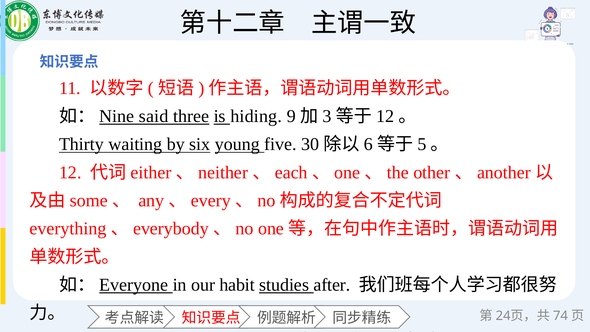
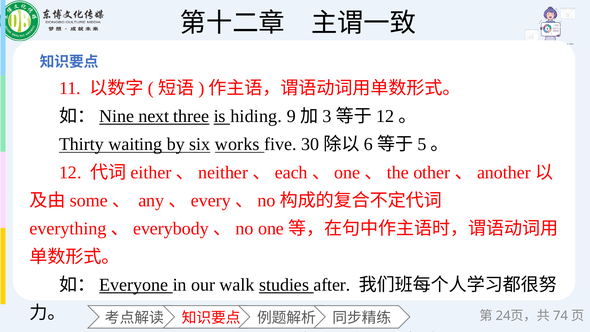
said: said -> next
young: young -> works
habit: habit -> walk
